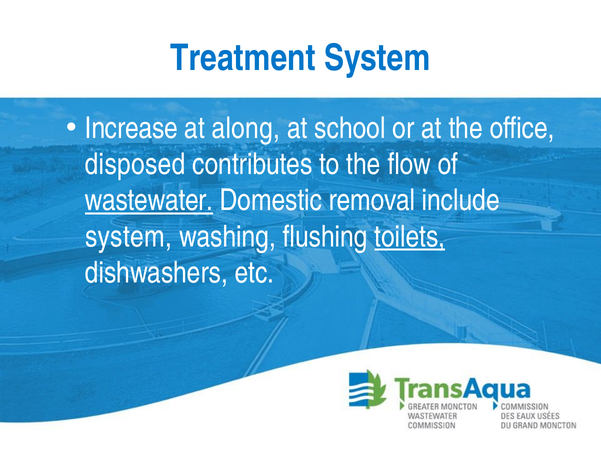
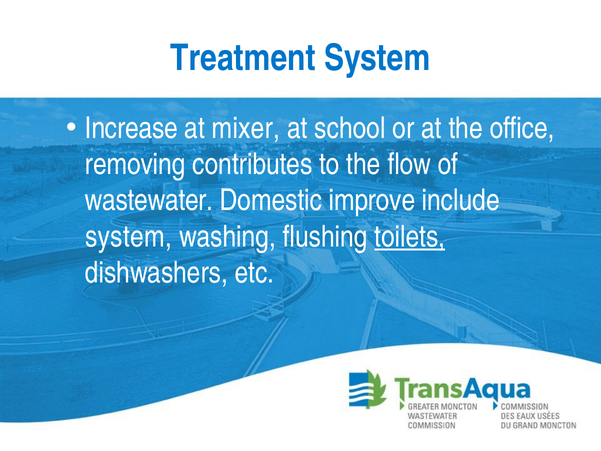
along: along -> mixer
disposed: disposed -> removing
wastewater underline: present -> none
removal: removal -> improve
